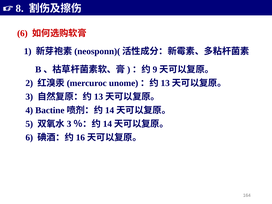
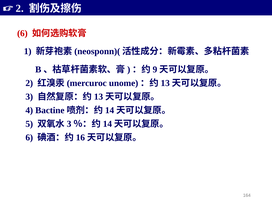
8 at (20, 8): 8 -> 2
